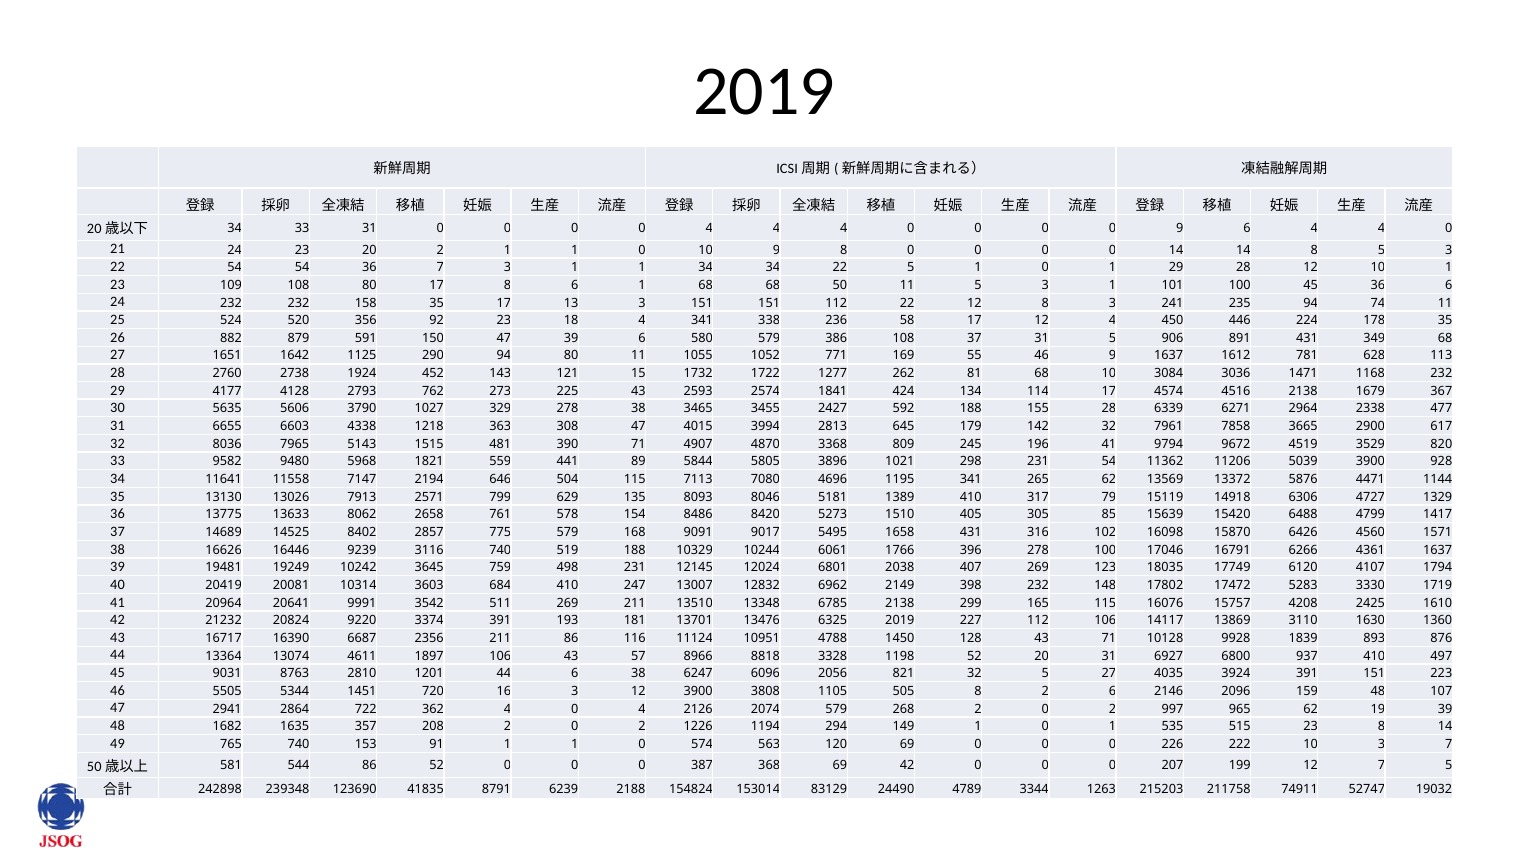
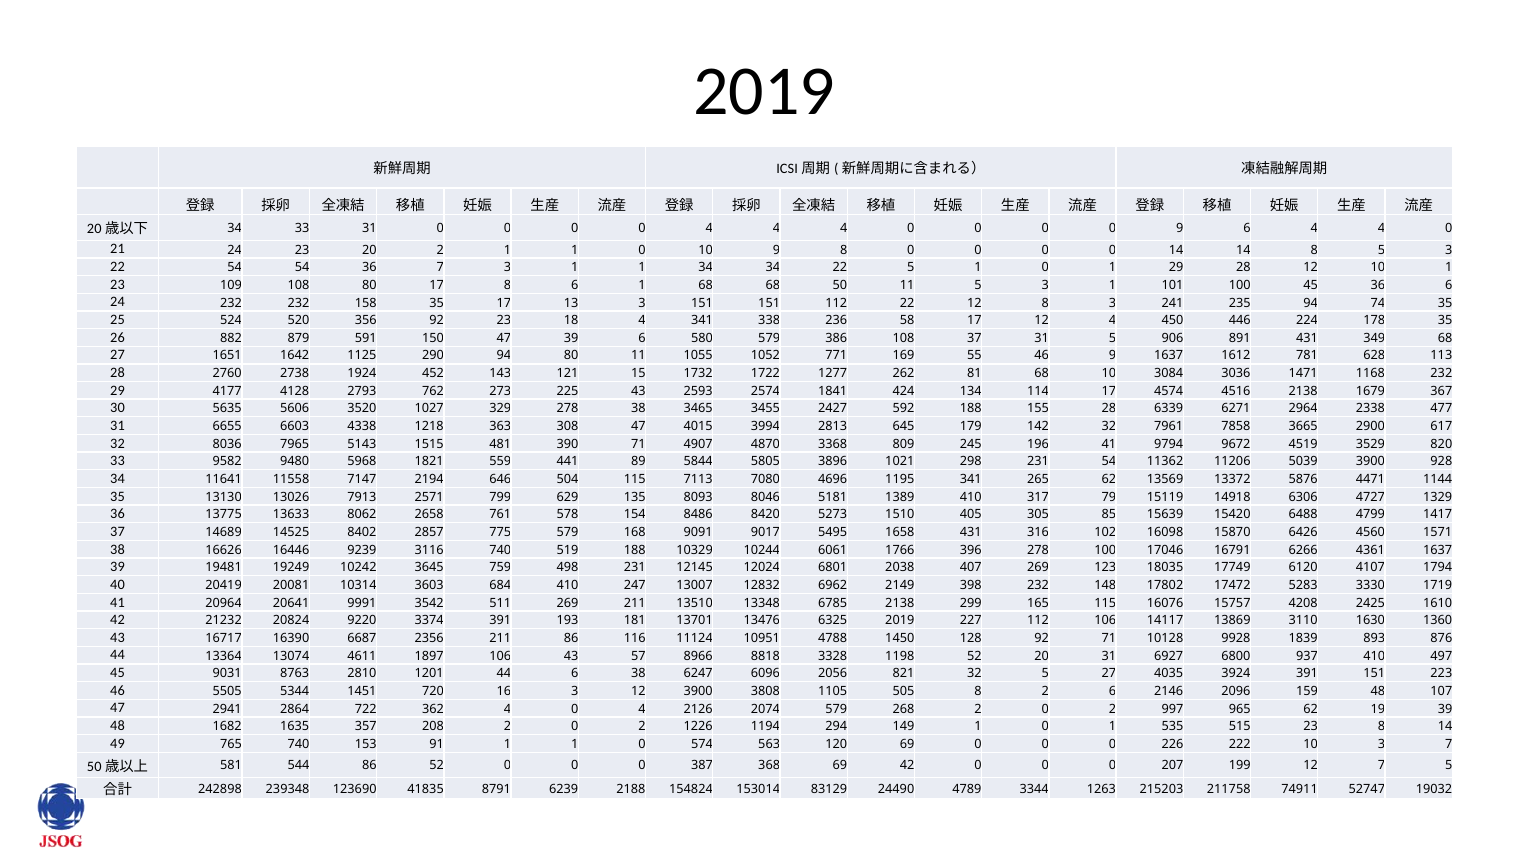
74 11: 11 -> 35
3790: 3790 -> 3520
128 43: 43 -> 92
